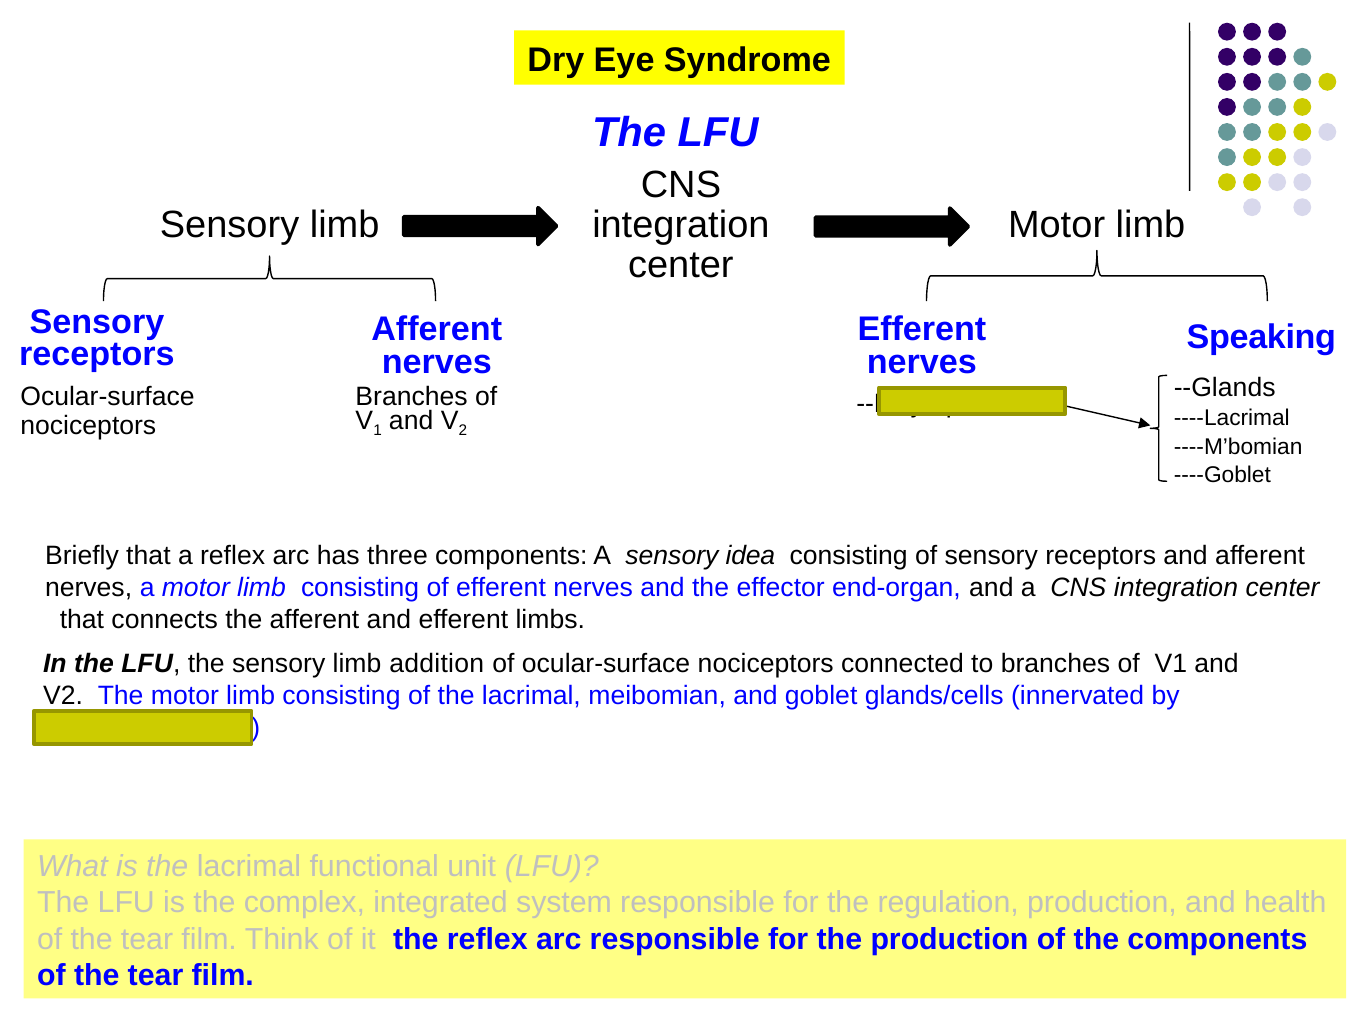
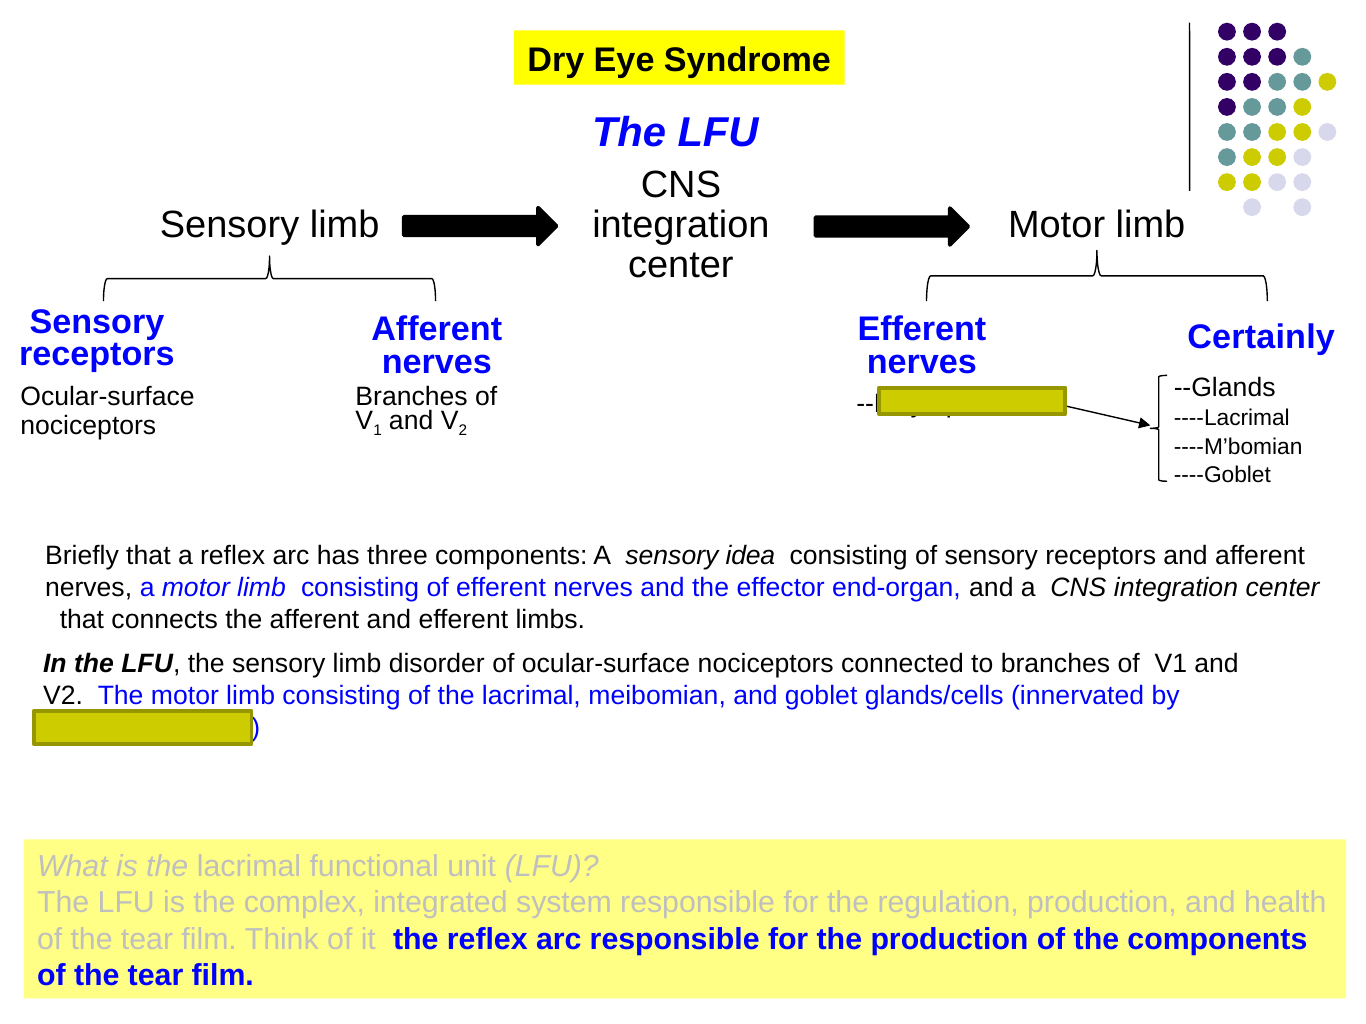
Speaking: Speaking -> Certainly
addition: addition -> disorder
